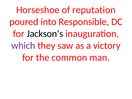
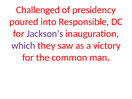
Horseshoe: Horseshoe -> Challenged
reputation: reputation -> presidency
Jackson’s colour: black -> purple
